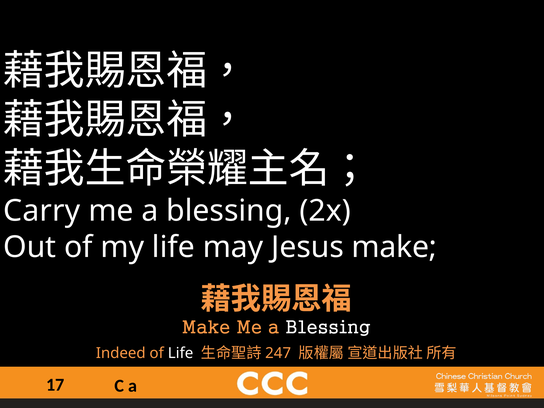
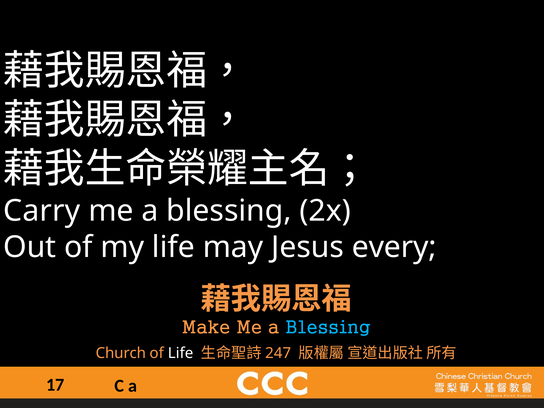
Jesus make: make -> every
Blessing at (328, 328) colour: white -> light blue
Indeed: Indeed -> Church
